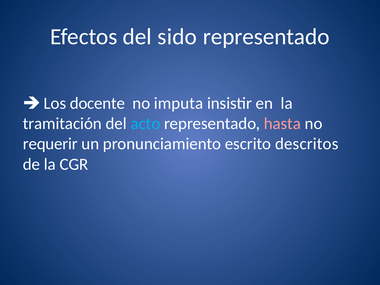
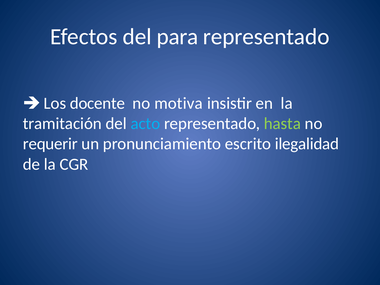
sido: sido -> para
imputa: imputa -> motiva
hasta colour: pink -> light green
descritos: descritos -> ilegalidad
